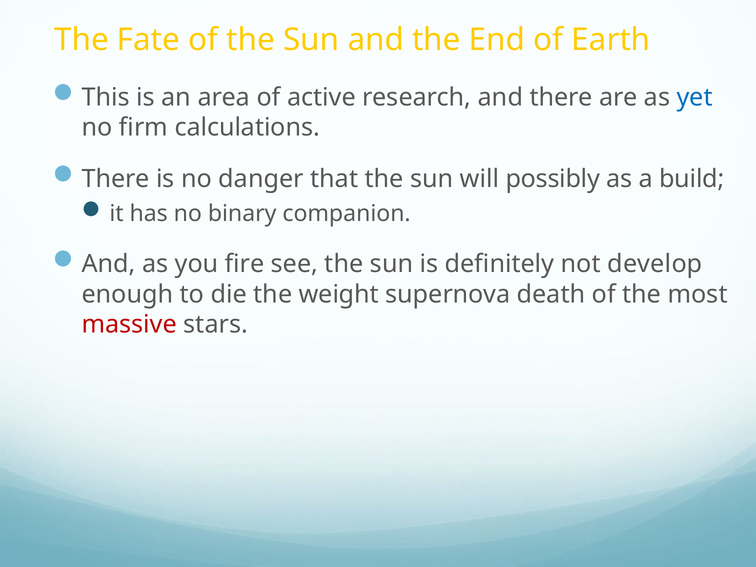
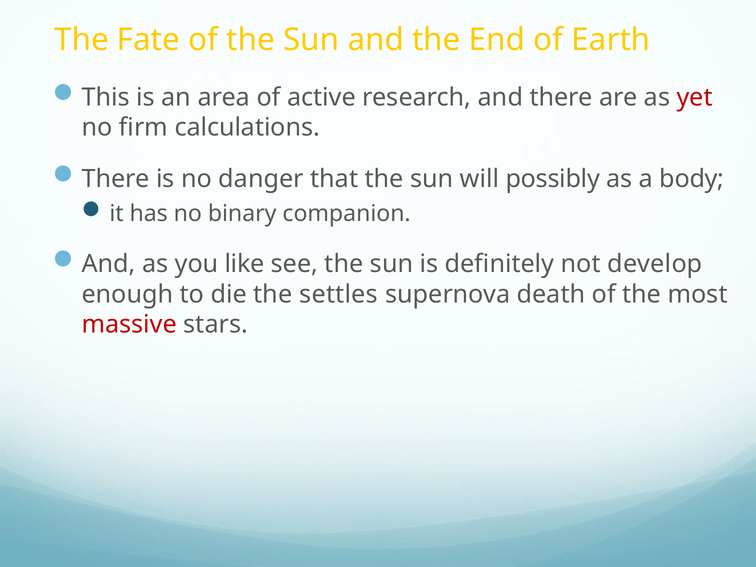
yet colour: blue -> red
build: build -> body
fire: fire -> like
weight: weight -> settles
